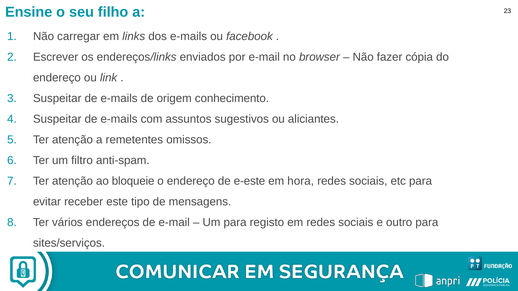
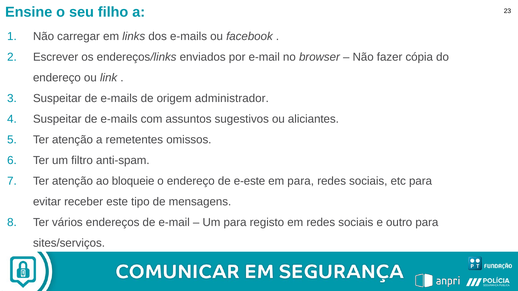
conhecimento: conhecimento -> administrador
em hora: hora -> para
